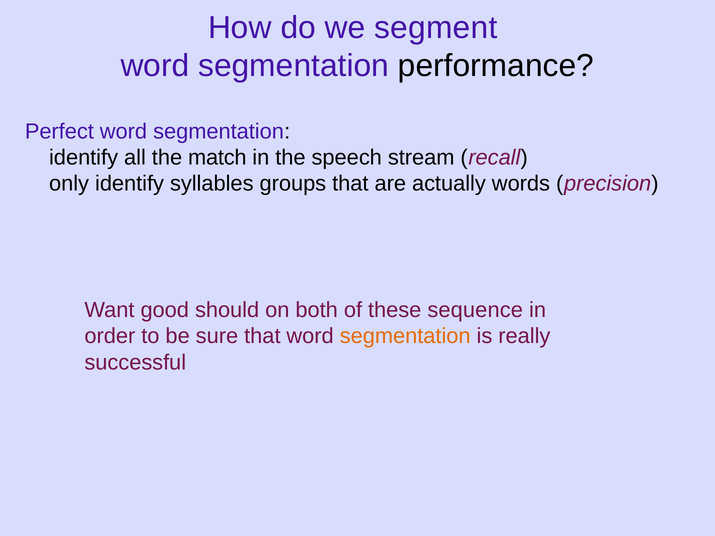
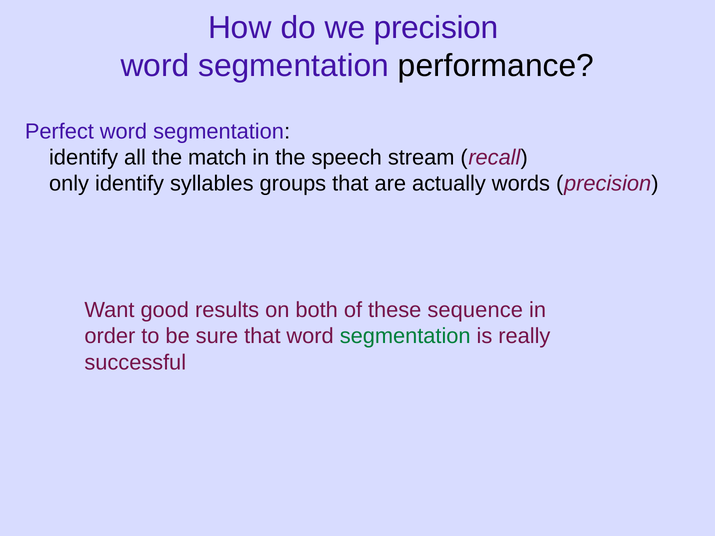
we segment: segment -> precision
should: should -> results
segmentation at (405, 336) colour: orange -> green
